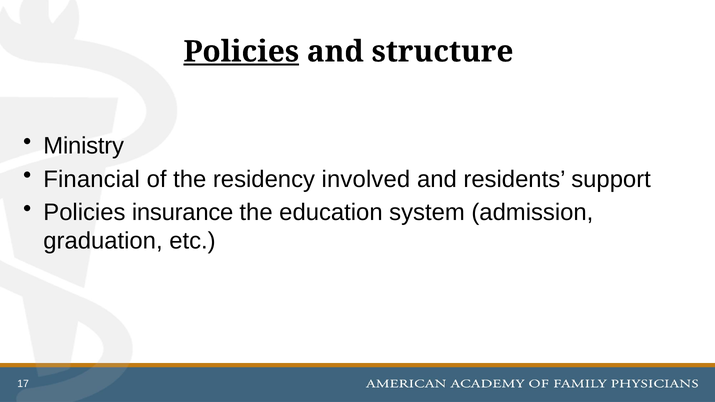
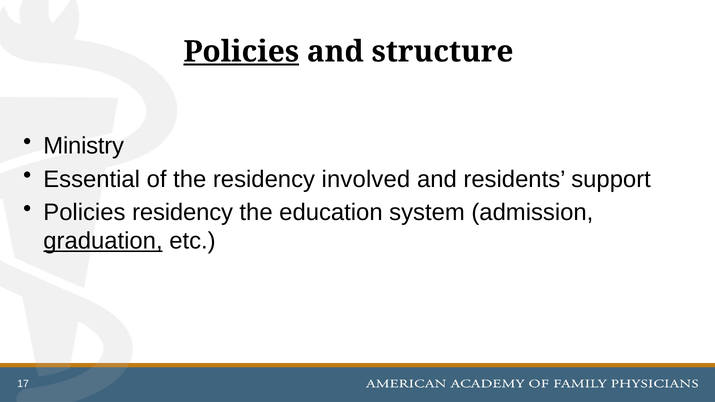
Financial: Financial -> Essential
Policies insurance: insurance -> residency
graduation underline: none -> present
